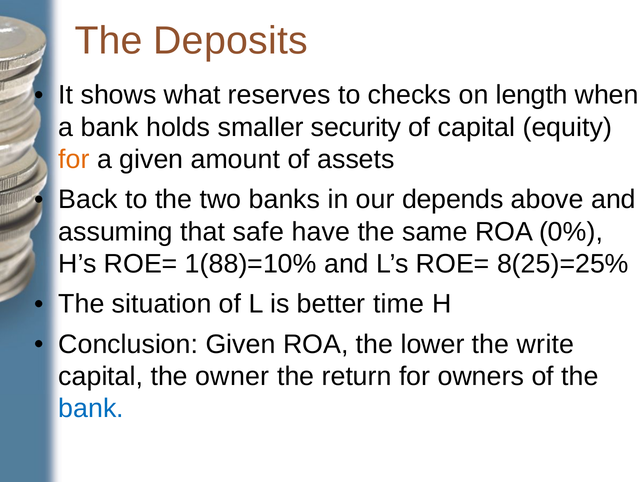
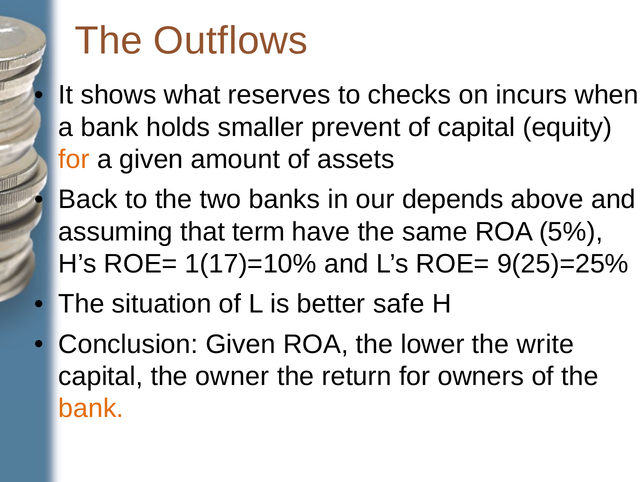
Deposits: Deposits -> Outflows
length: length -> incurs
security: security -> prevent
safe: safe -> term
0%: 0% -> 5%
1(88)=10%: 1(88)=10% -> 1(17)=10%
8(25)=25%: 8(25)=25% -> 9(25)=25%
time: time -> safe
bank at (91, 409) colour: blue -> orange
